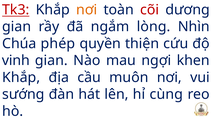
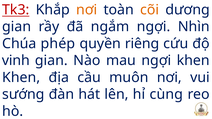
cõi colour: red -> orange
ngắm lòng: lòng -> ngợi
thiện: thiện -> riêng
Khắp at (21, 78): Khắp -> Khen
